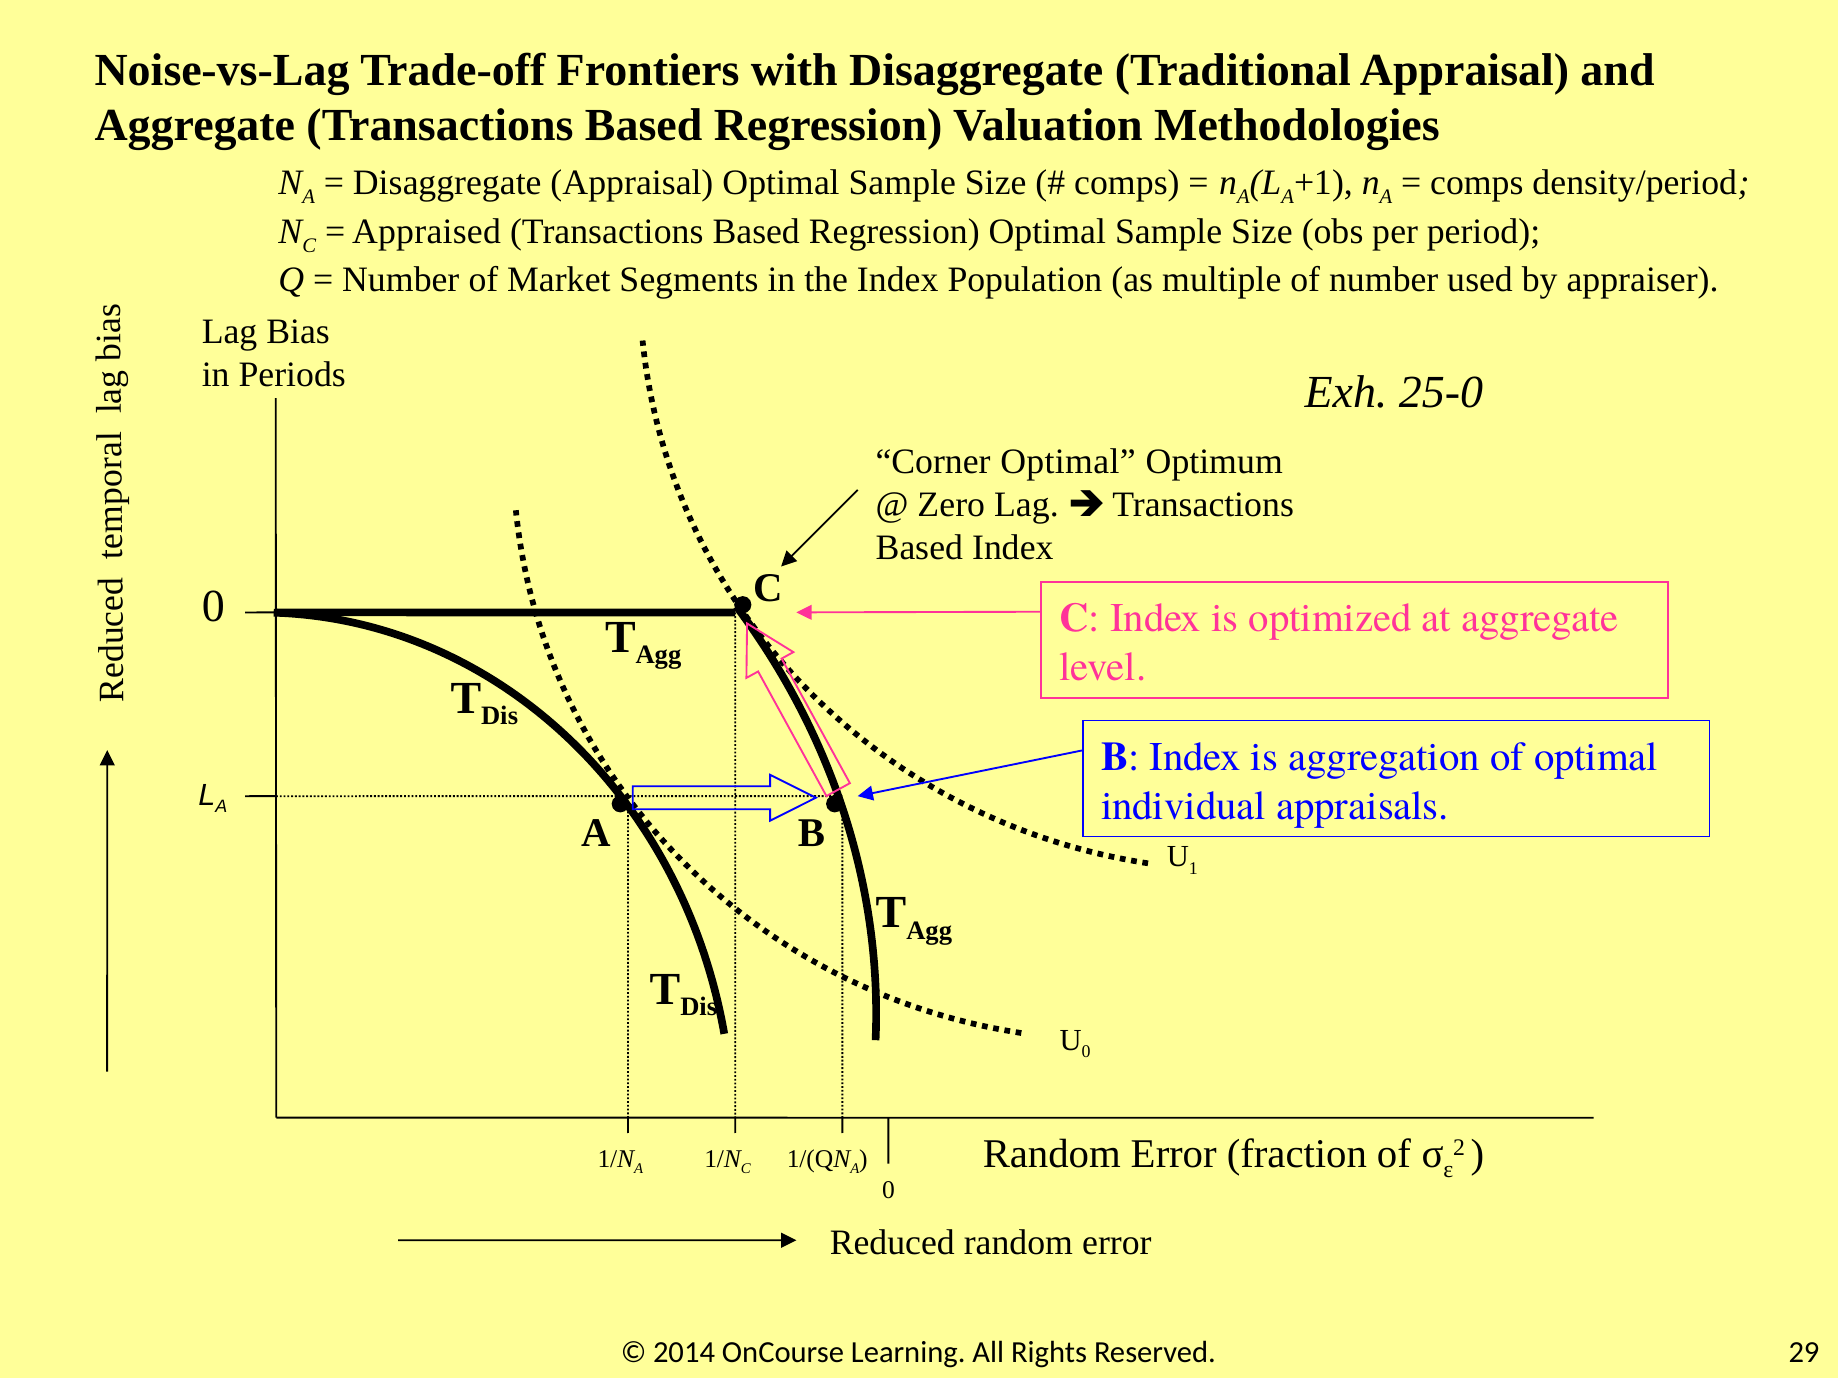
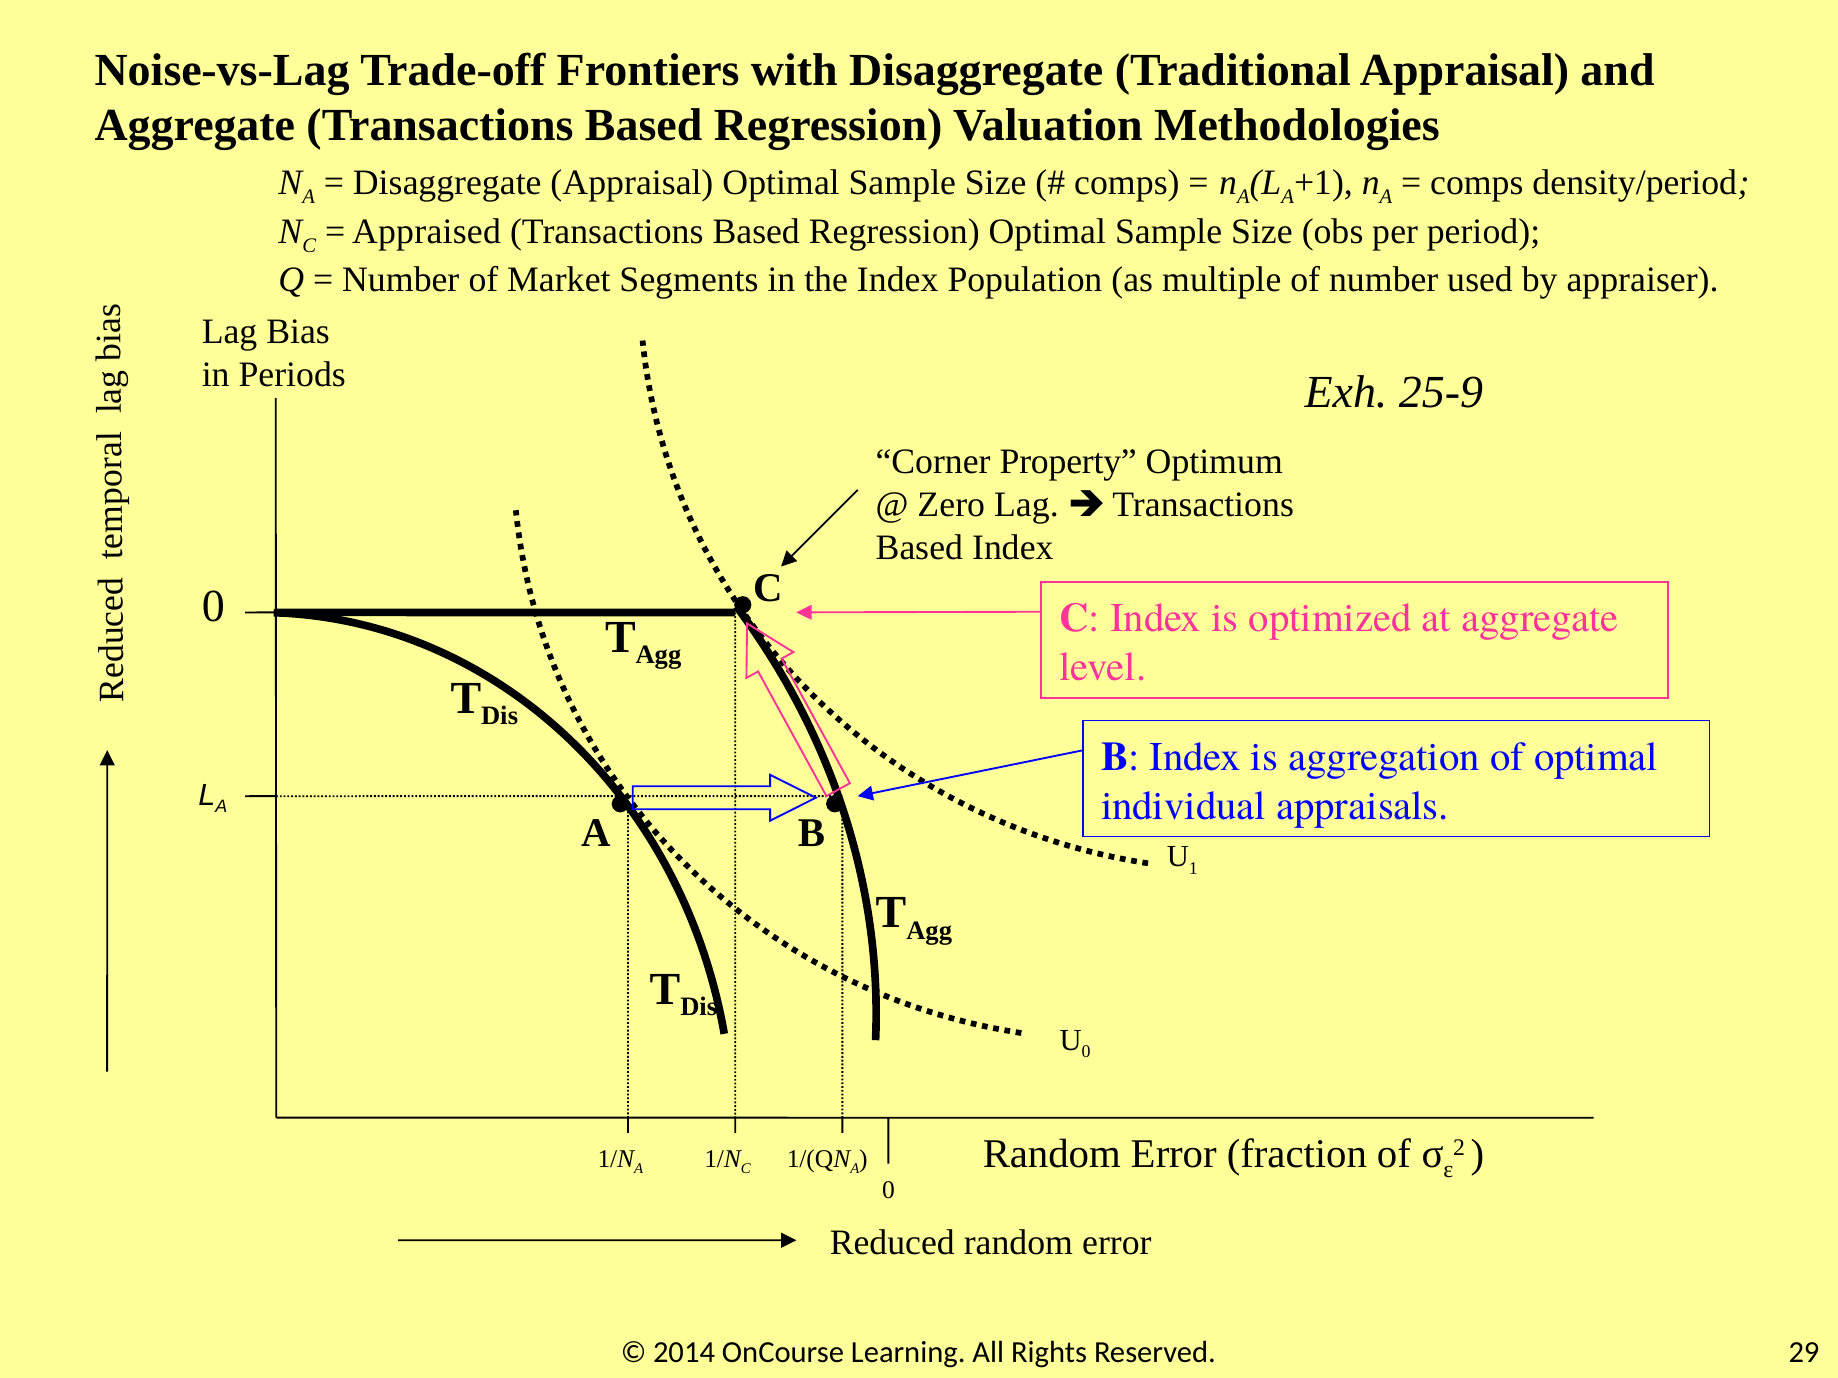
25-0: 25-0 -> 25-9
Corner Optimal: Optimal -> Property
